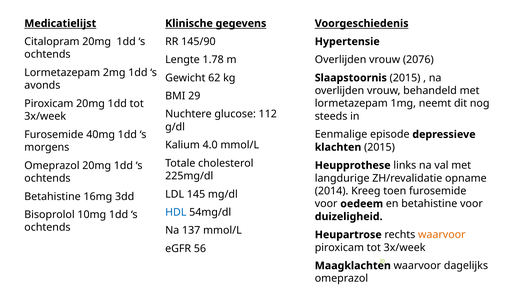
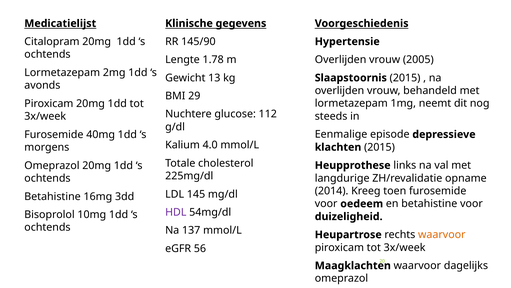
2076: 2076 -> 2005
62: 62 -> 13
HDL colour: blue -> purple
